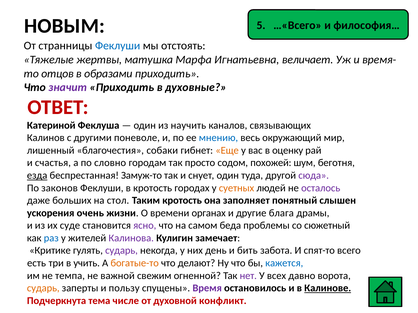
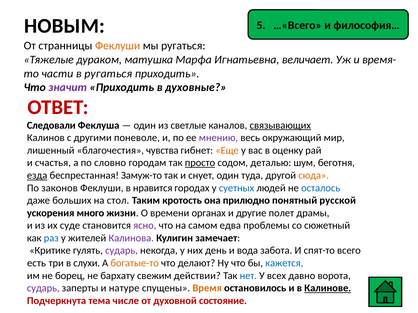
Феклуши at (118, 46) colour: blue -> orange
мы отстоять: отстоять -> ругаться
жертвы: жертвы -> дураком
отцов: отцов -> части
в образами: образами -> ругаться
Катериной: Катериной -> Следовали
научить: научить -> светлые
связывающих underline: none -> present
мнению colour: blue -> purple
собаки: собаки -> чувства
просто underline: none -> present
похожей: похожей -> деталью
сюда colour: purple -> orange
в кротость: кротость -> нравится
суетных colour: orange -> blue
осталось colour: purple -> blue
заполняет: заполняет -> прилюдно
слышен: слышен -> русской
очень: очень -> много
блага: блага -> полет
беда: беда -> едва
бить: бить -> вода
учить: учить -> слухи
темпа: темпа -> борец
важной: важной -> бархату
огненной: огненной -> действии
нет colour: purple -> blue
сударь at (43, 289) colour: orange -> purple
пользу: пользу -> натуре
Время colour: purple -> orange
конфликт: конфликт -> состояние
